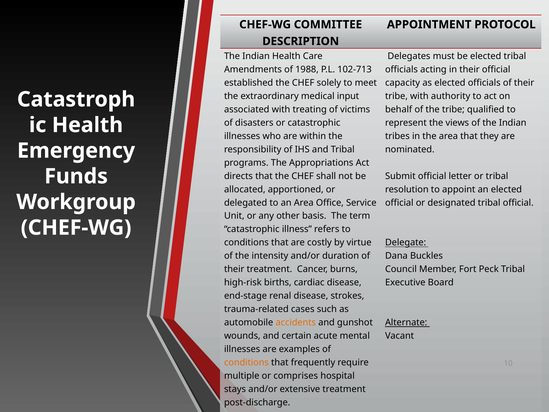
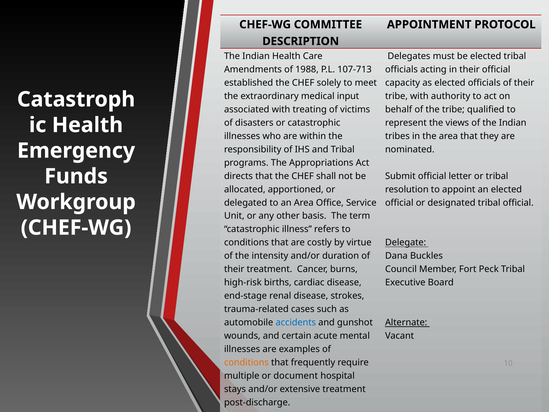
102-713: 102-713 -> 107-713
accidents colour: orange -> blue
comprises: comprises -> document
